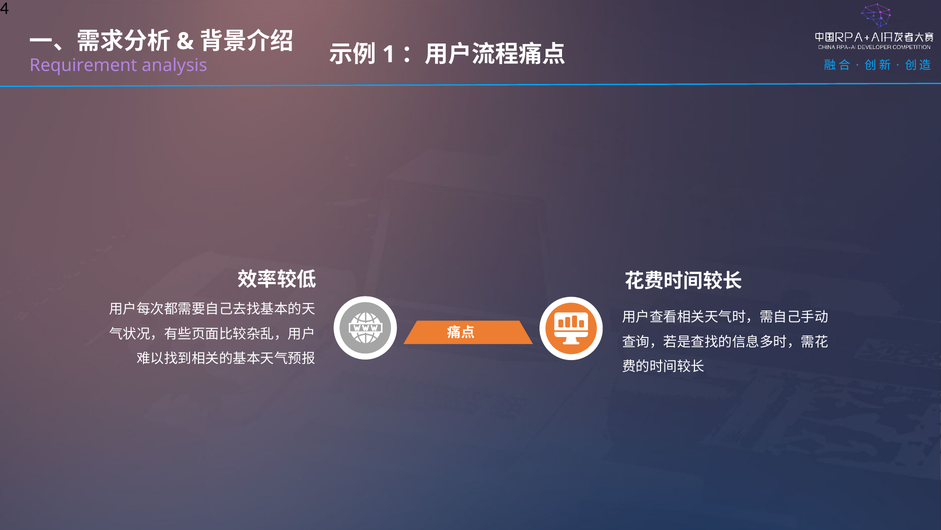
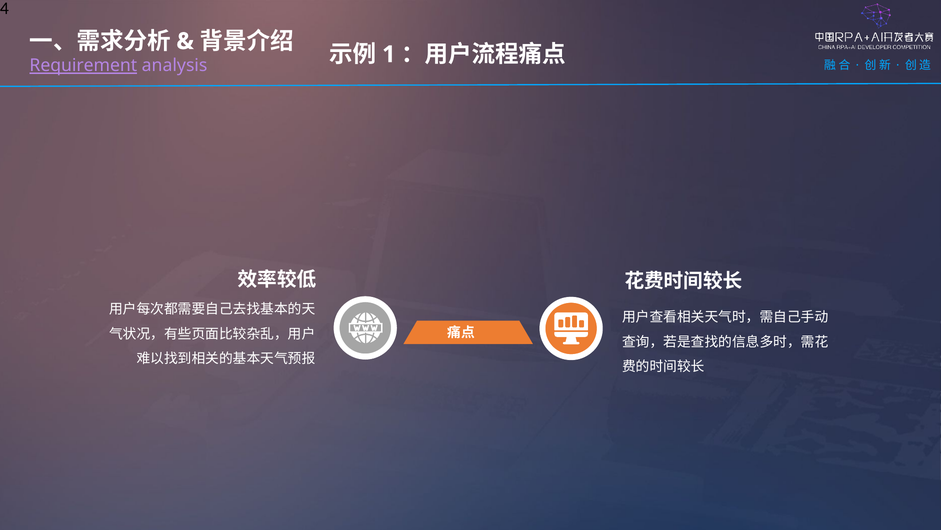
Requirement underline: none -> present
